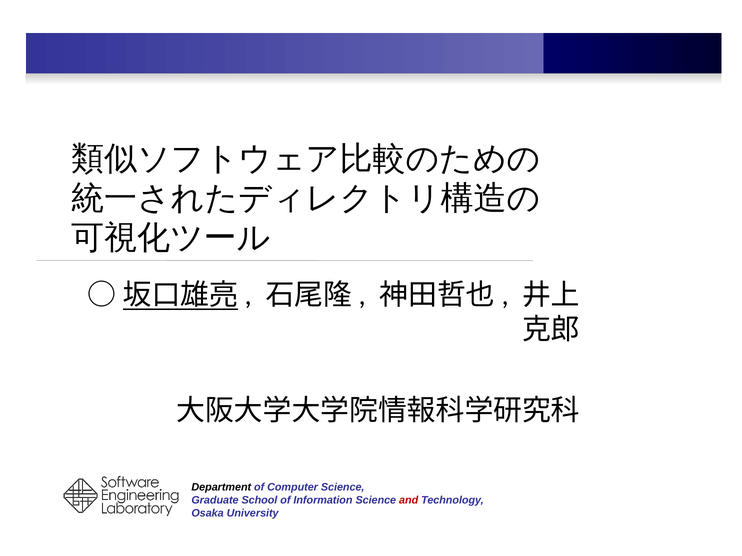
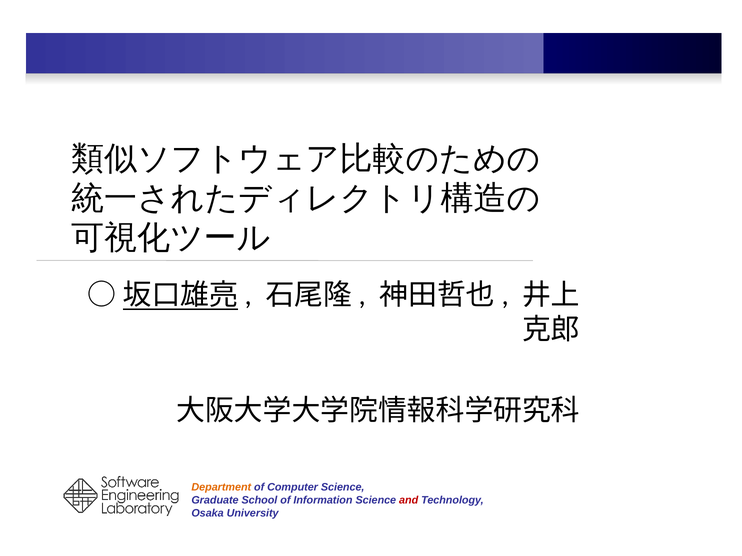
Department colour: black -> orange
